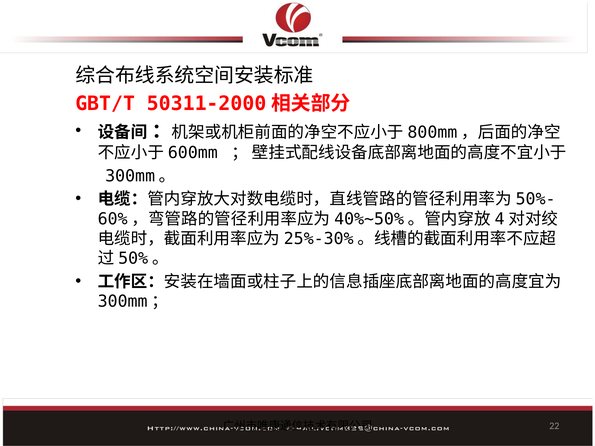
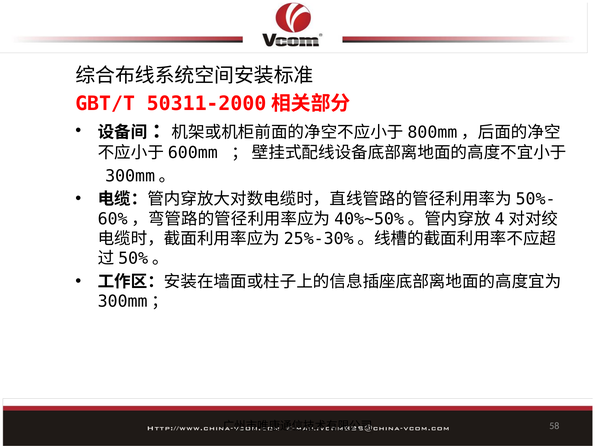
22: 22 -> 58
